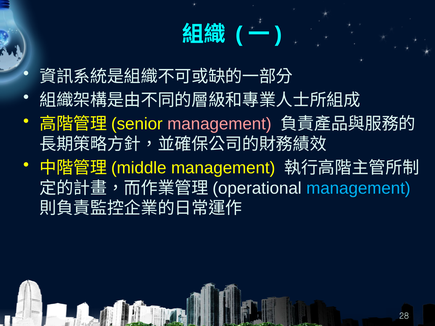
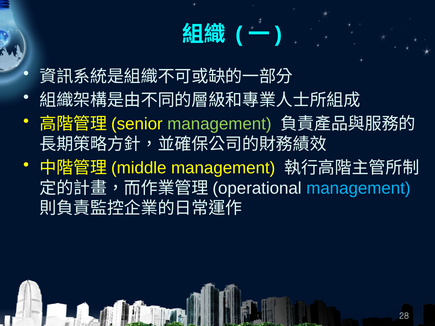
management at (219, 124) colour: pink -> light green
